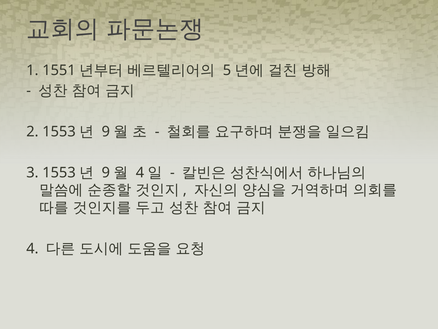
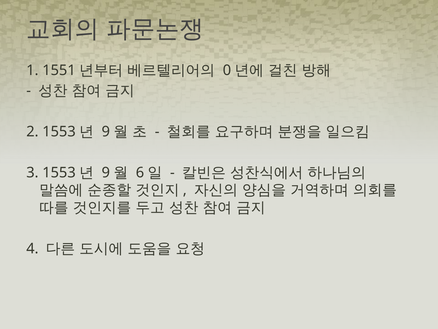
5: 5 -> 0
4 at (140, 172): 4 -> 6
